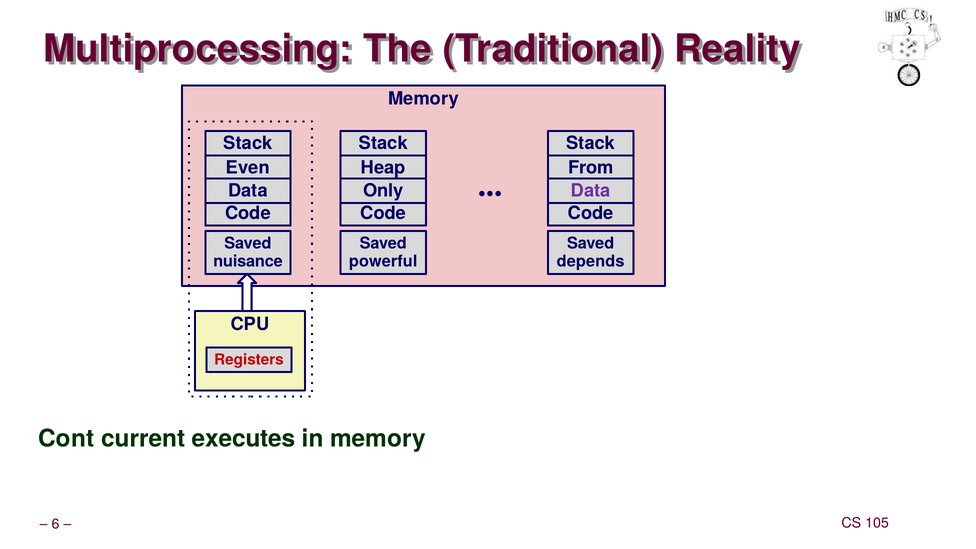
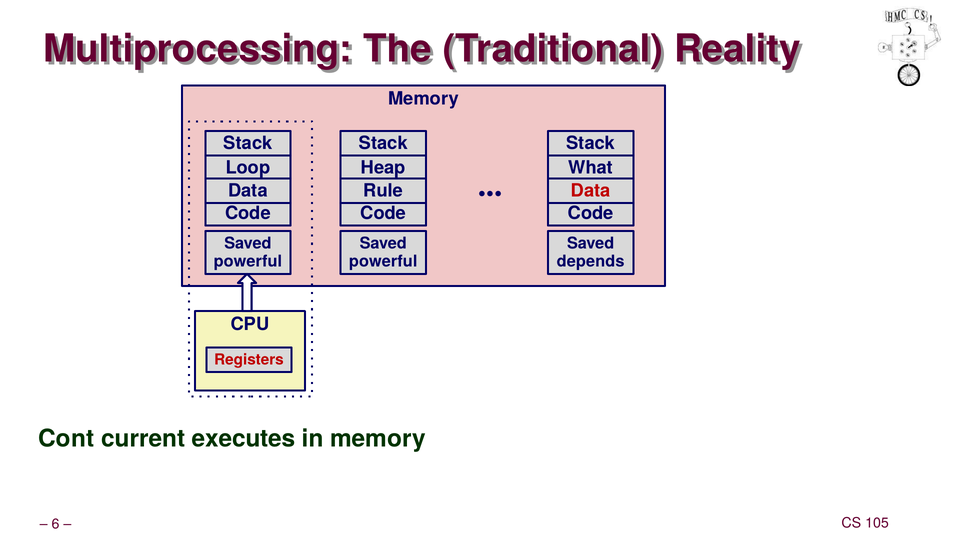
Even: Even -> Loop
From: From -> What
Only: Only -> Rule
Data at (591, 191) colour: purple -> red
nuisance at (248, 261): nuisance -> powerful
